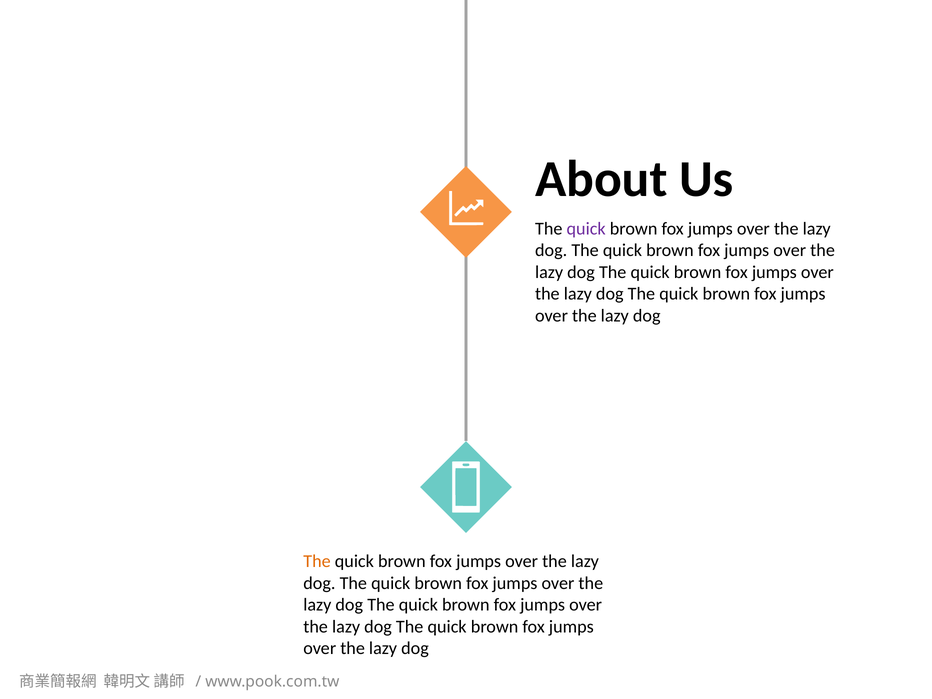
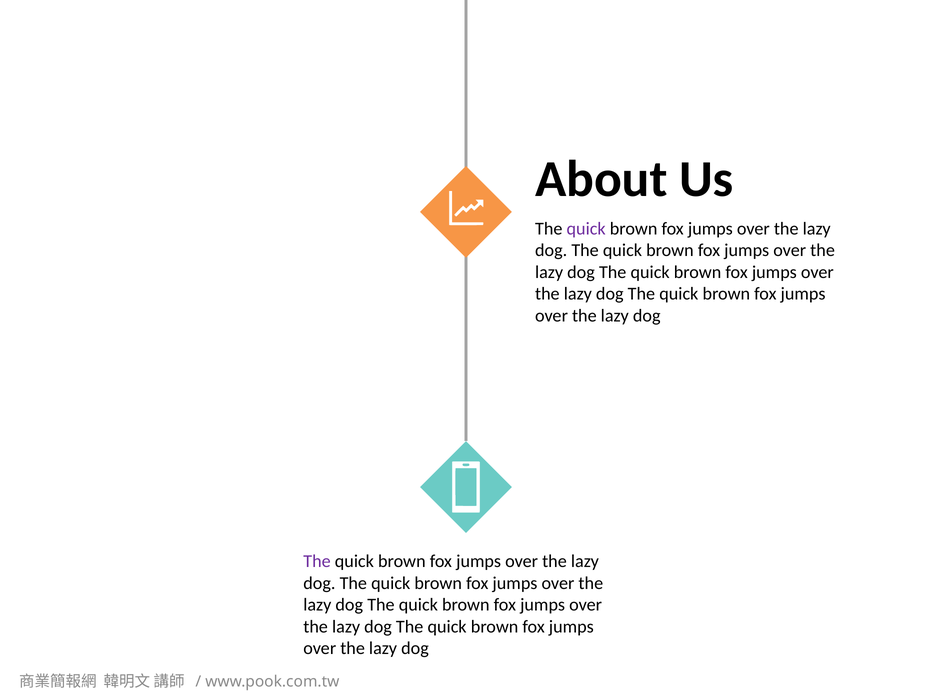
The at (317, 561) colour: orange -> purple
